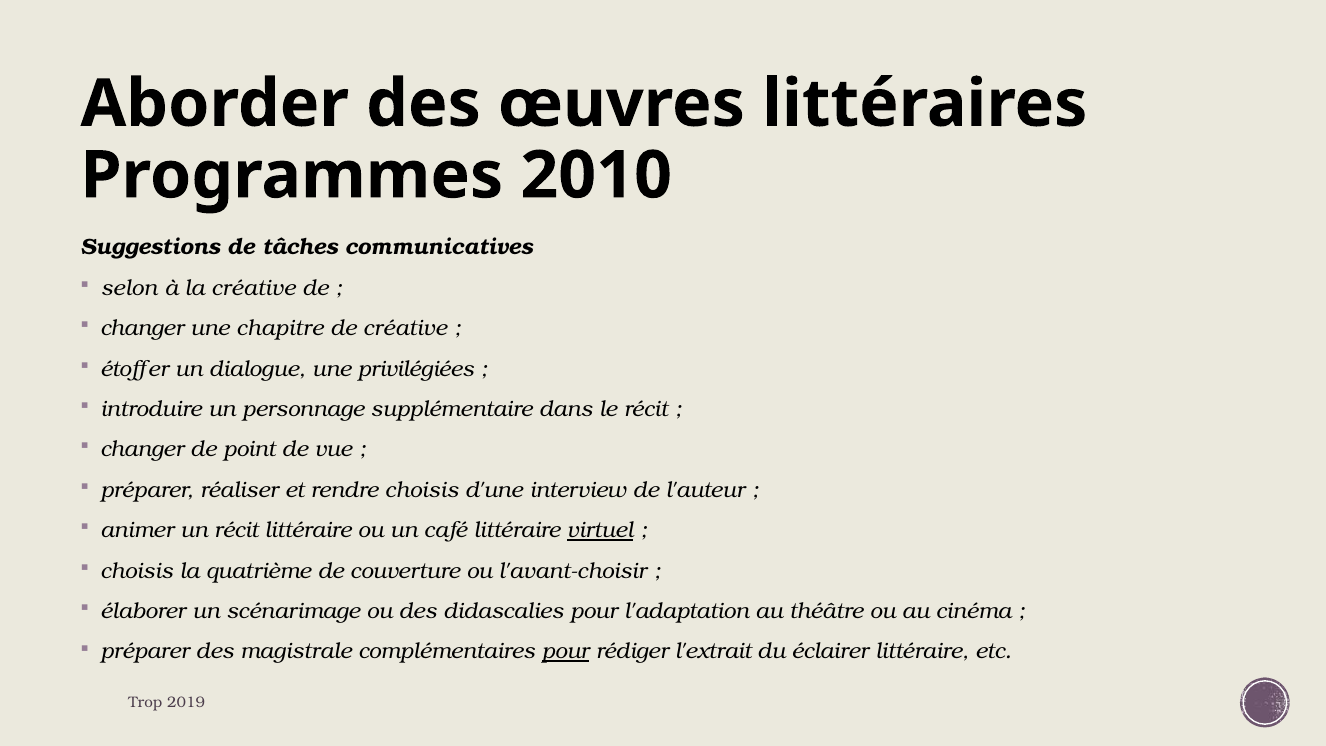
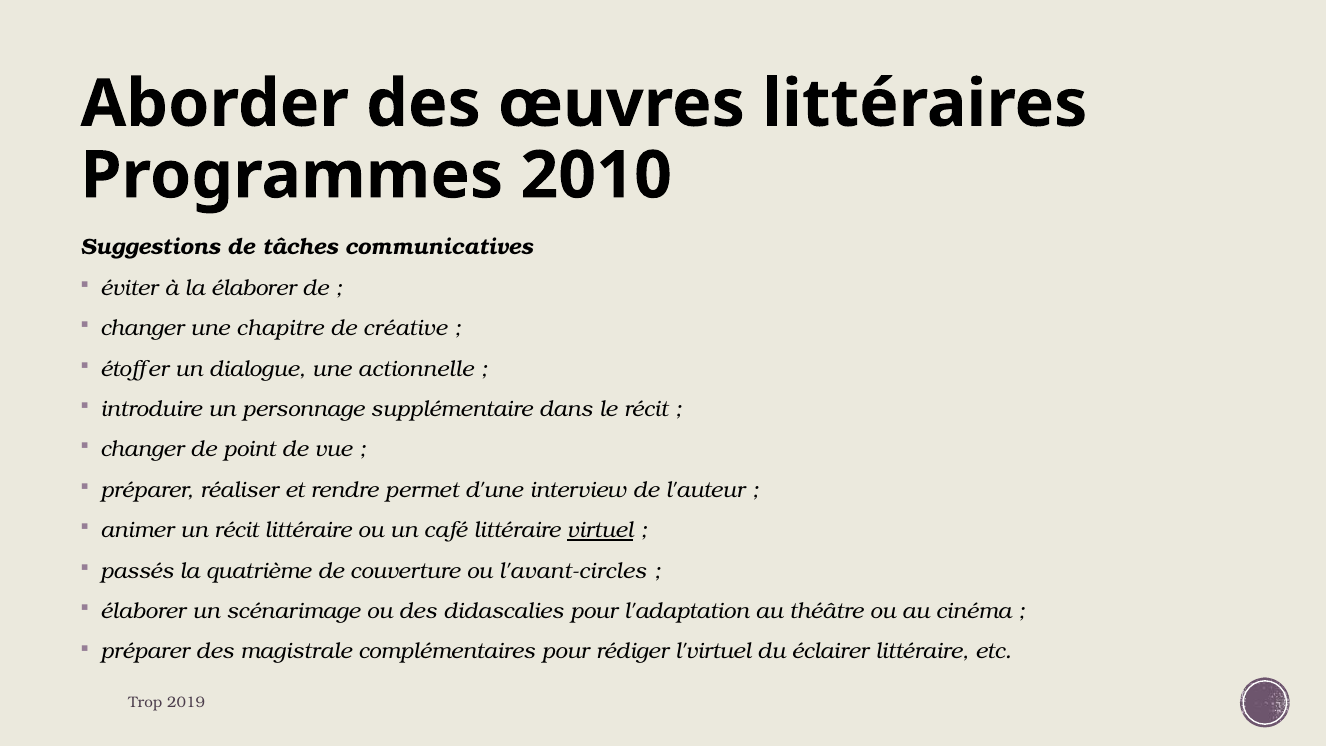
selon: selon -> éviter
la créative: créative -> élaborer
privilégiées: privilégiées -> actionnelle
rendre choisis: choisis -> permet
choisis at (137, 571): choisis -> passés
l'avant-choisir: l'avant-choisir -> l'avant-circles
pour at (565, 652) underline: present -> none
l'extrait: l'extrait -> l'virtuel
